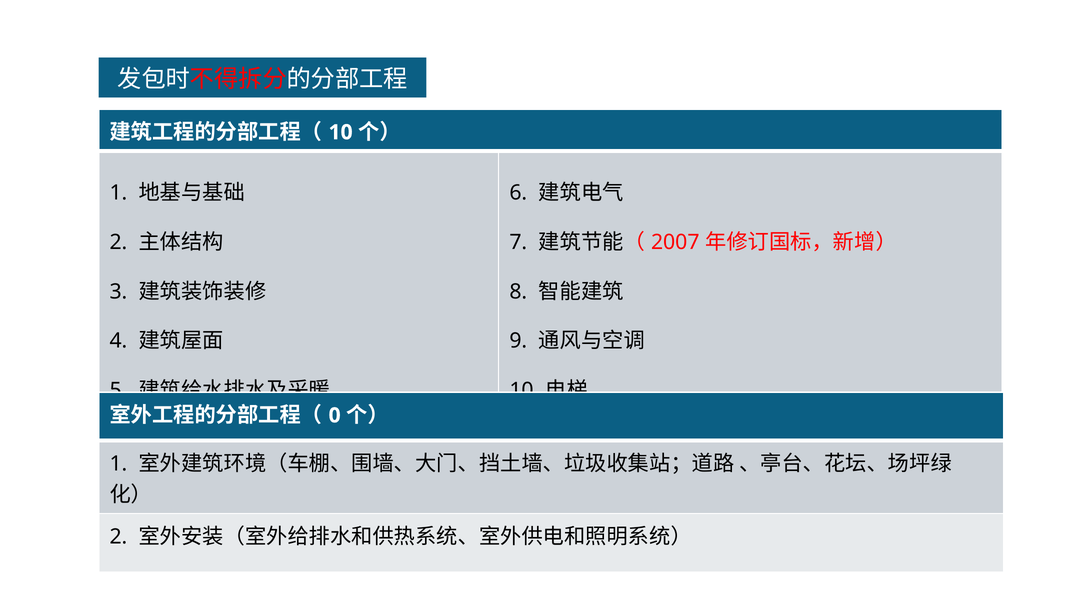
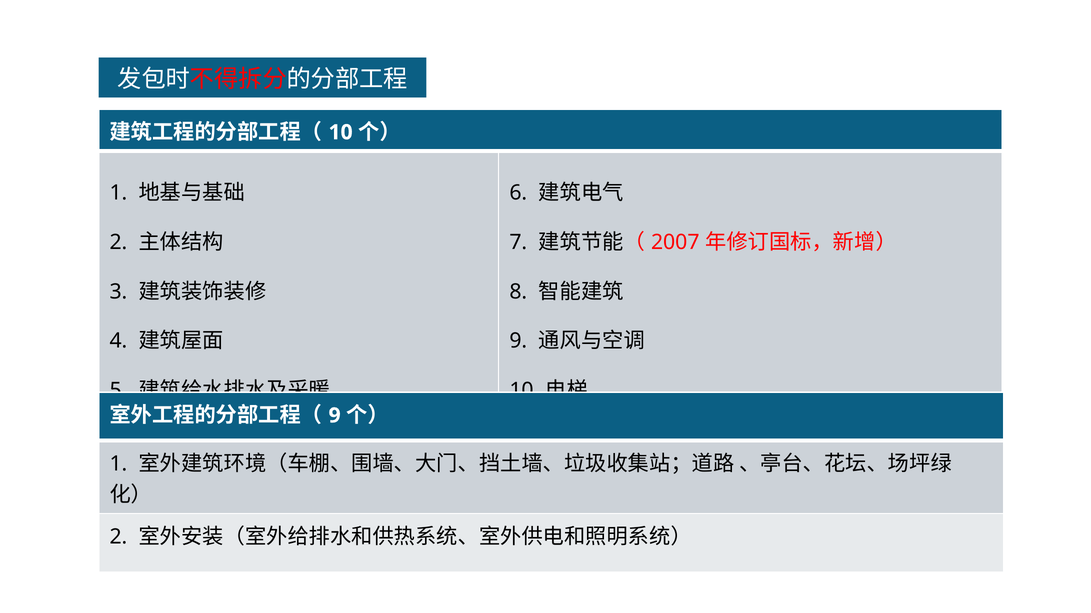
0 at (335, 416): 0 -> 9
